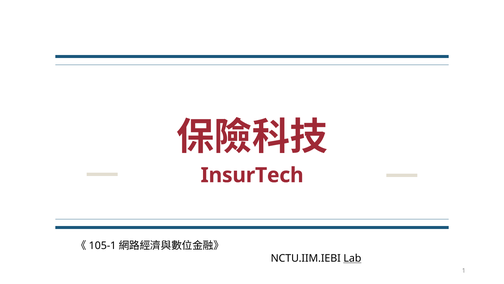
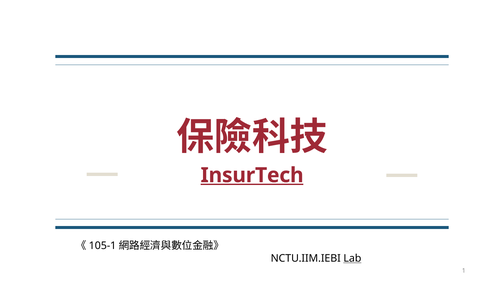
InsurTech underline: none -> present
